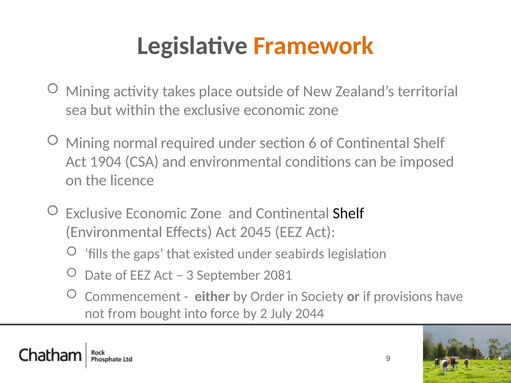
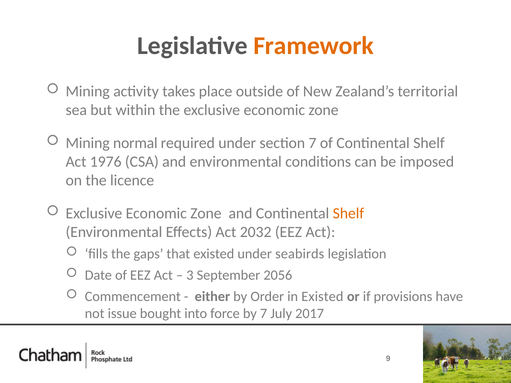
section 6: 6 -> 7
1904: 1904 -> 1976
Shelf at (348, 213) colour: black -> orange
2045: 2045 -> 2032
2081: 2081 -> 2056
in Society: Society -> Existed
from: from -> issue
by 2: 2 -> 7
2044: 2044 -> 2017
